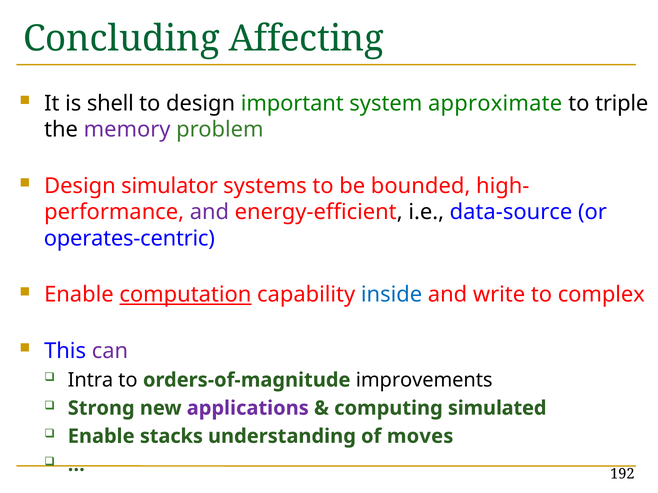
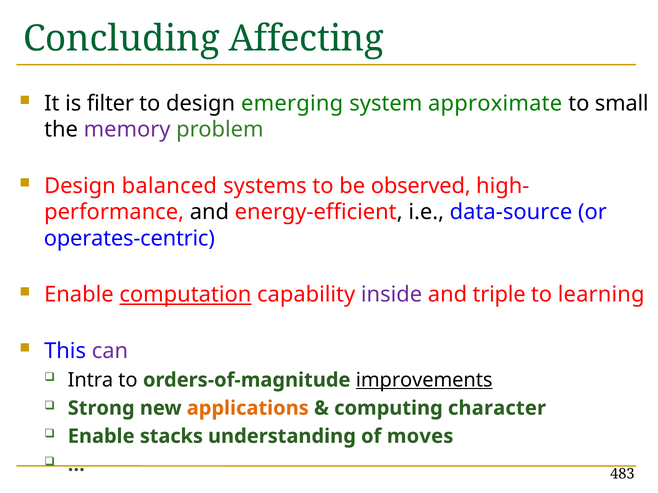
shell: shell -> filter
important: important -> emerging
triple: triple -> small
simulator: simulator -> balanced
bounded: bounded -> observed
and at (209, 212) colour: purple -> black
inside colour: blue -> purple
write: write -> triple
complex: complex -> learning
improvements underline: none -> present
applications colour: purple -> orange
simulated: simulated -> character
192: 192 -> 483
